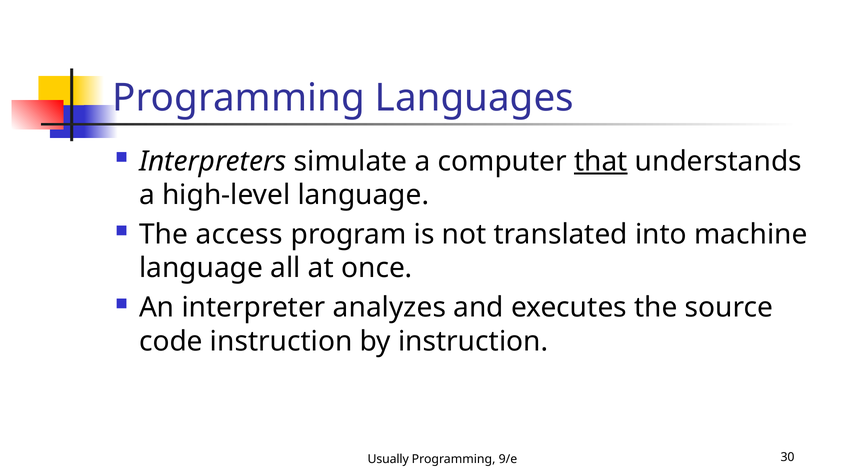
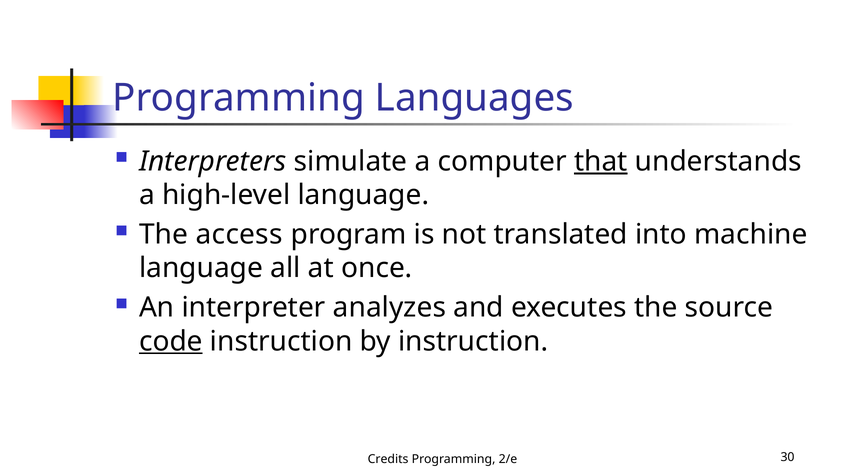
code underline: none -> present
Usually: Usually -> Credits
9/e: 9/e -> 2/e
